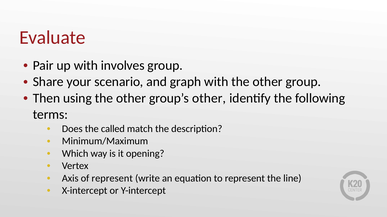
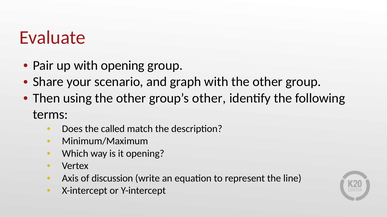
with involves: involves -> opening
of represent: represent -> discussion
